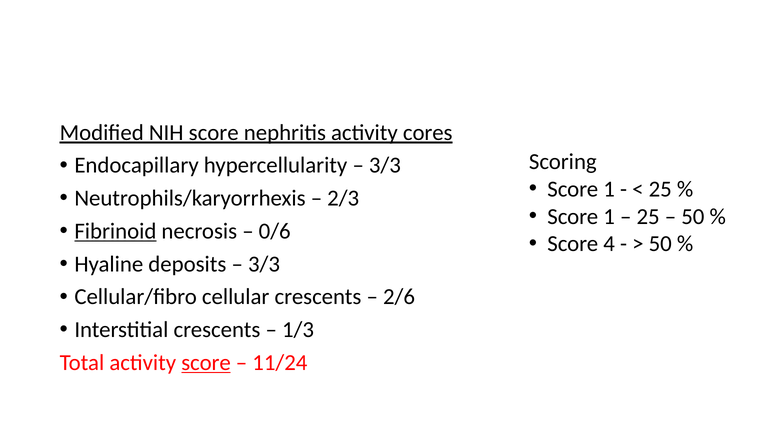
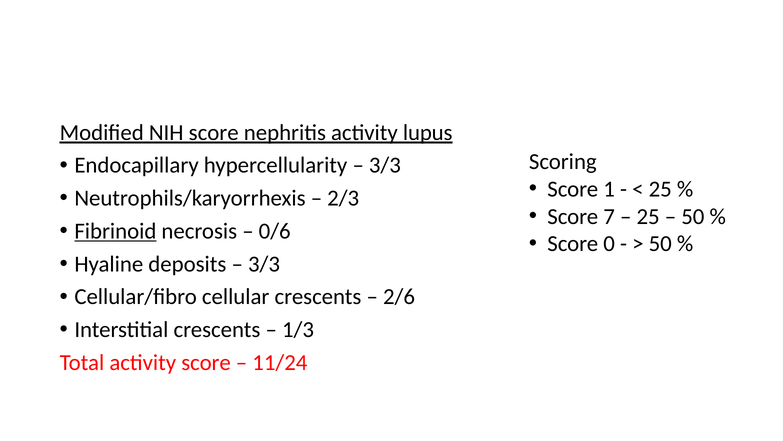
cores: cores -> lupus
1 at (609, 216): 1 -> 7
4: 4 -> 0
score at (206, 362) underline: present -> none
